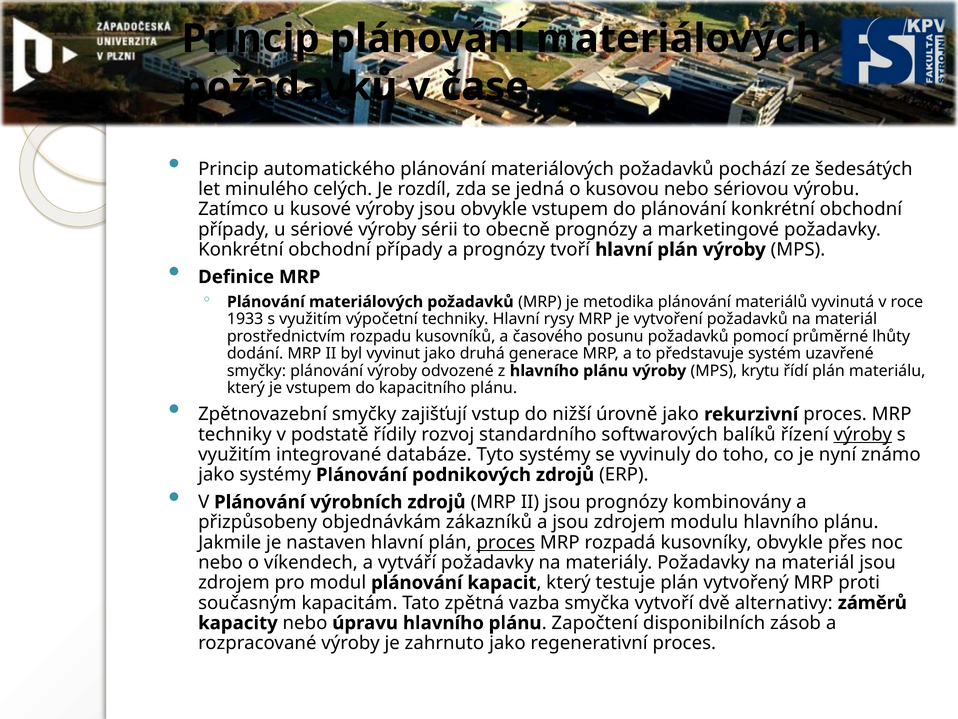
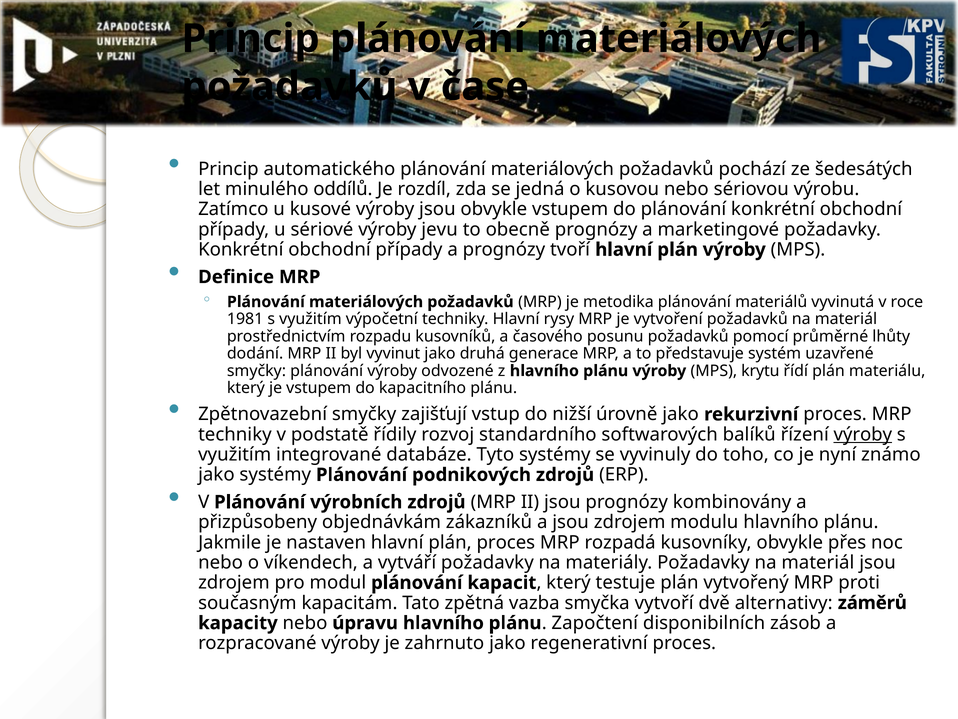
celých: celých -> oddílů
sérii: sérii -> jevu
1933: 1933 -> 1981
proces at (506, 542) underline: present -> none
